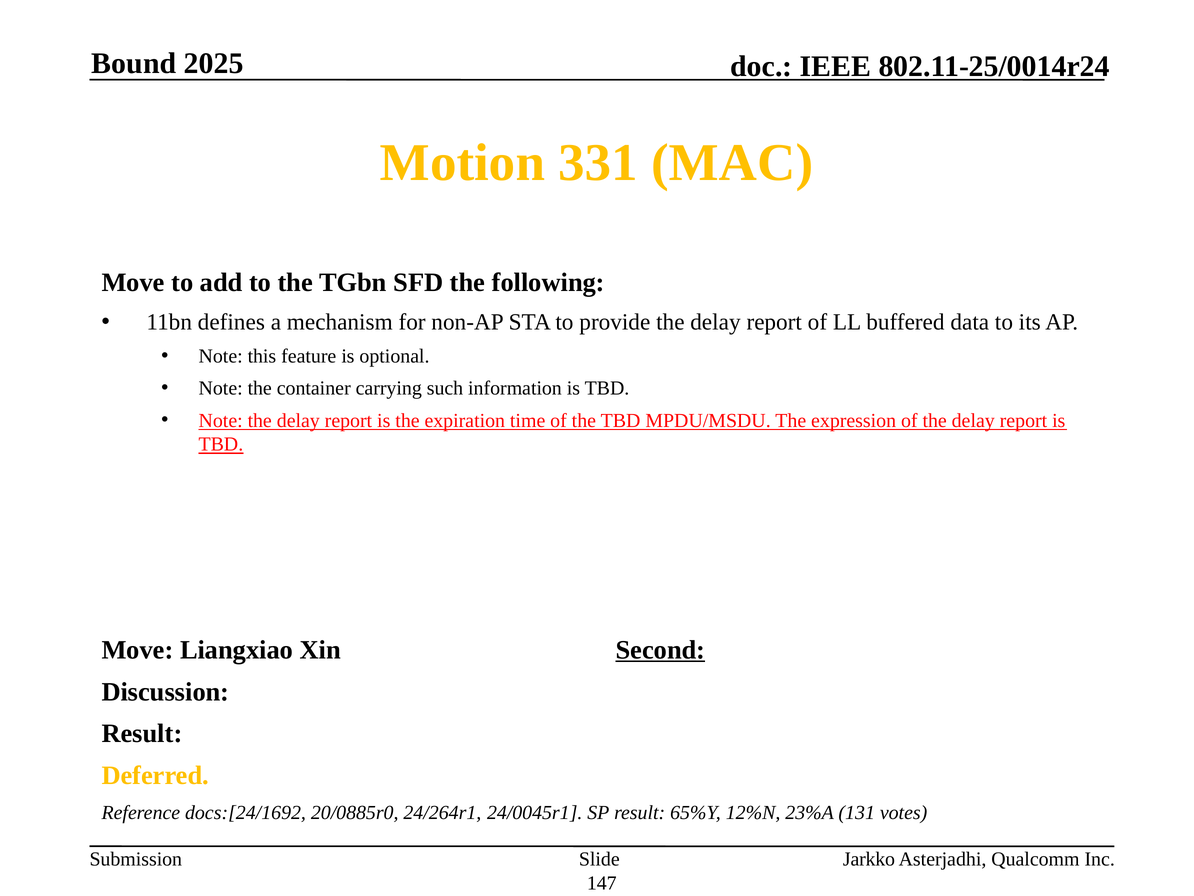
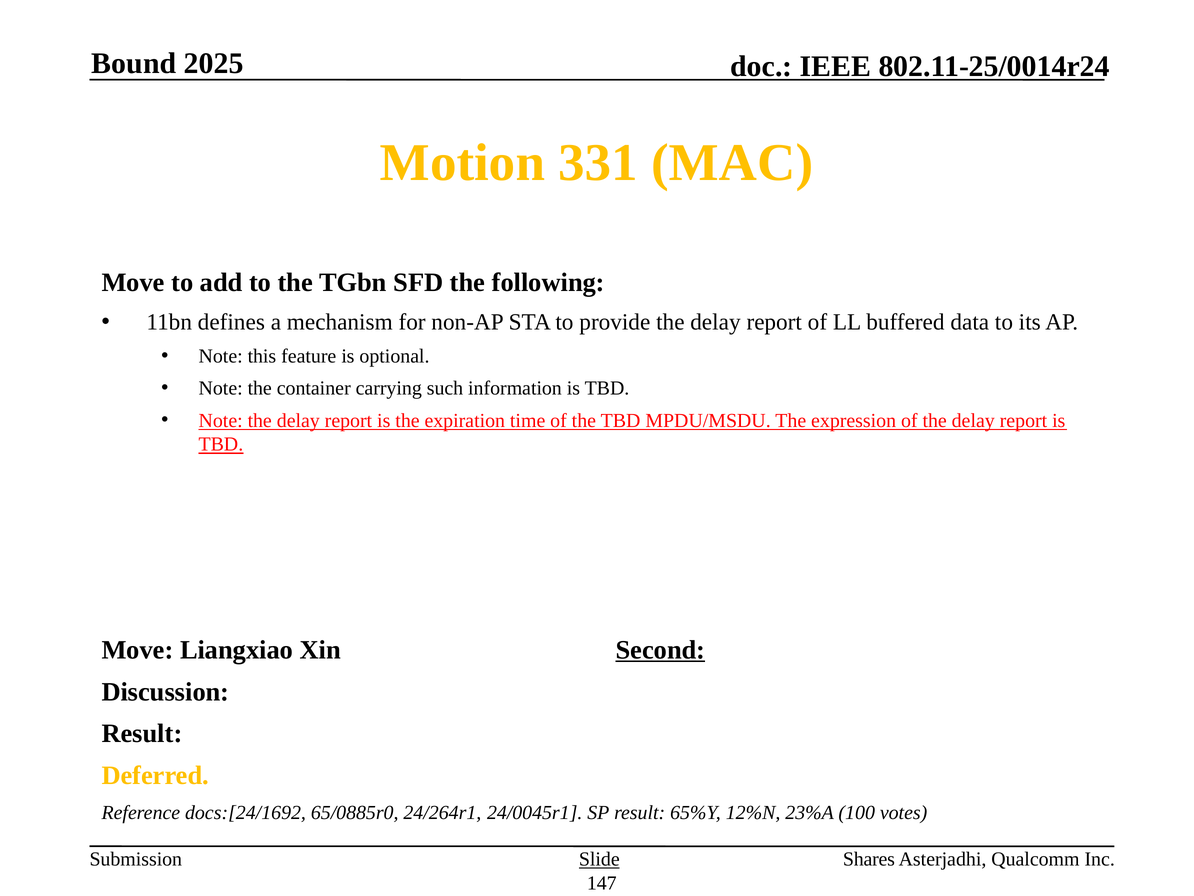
20/0885r0: 20/0885r0 -> 65/0885r0
131: 131 -> 100
Slide underline: none -> present
Jarkko: Jarkko -> Shares
